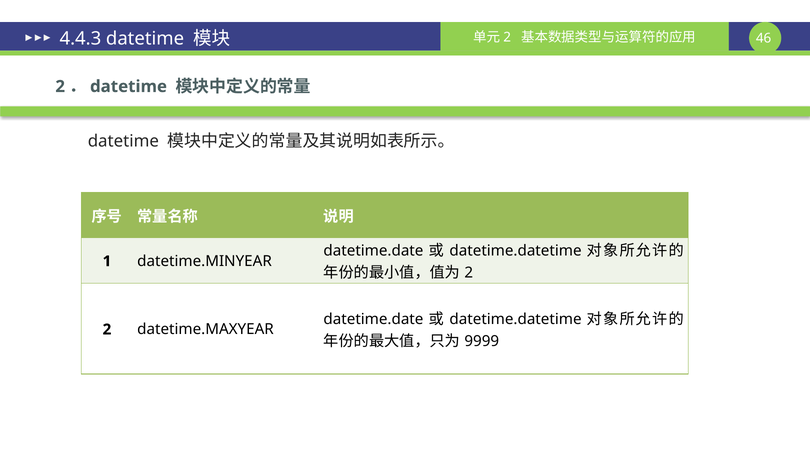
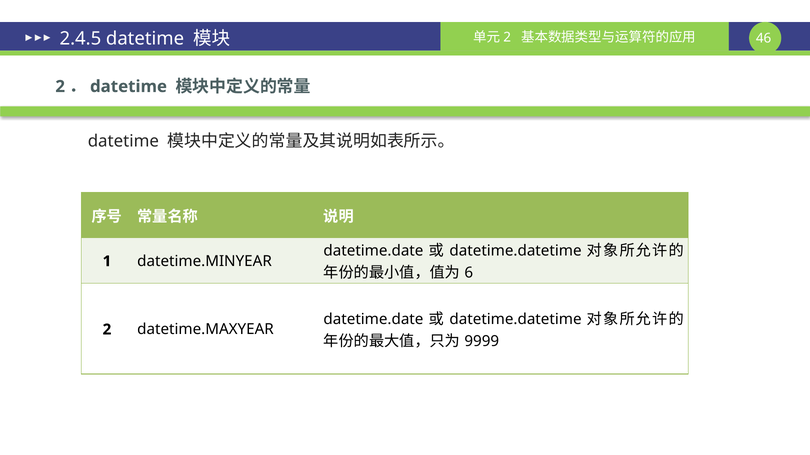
4.4.3: 4.4.3 -> 2.4.5
2 at (469, 273): 2 -> 6
